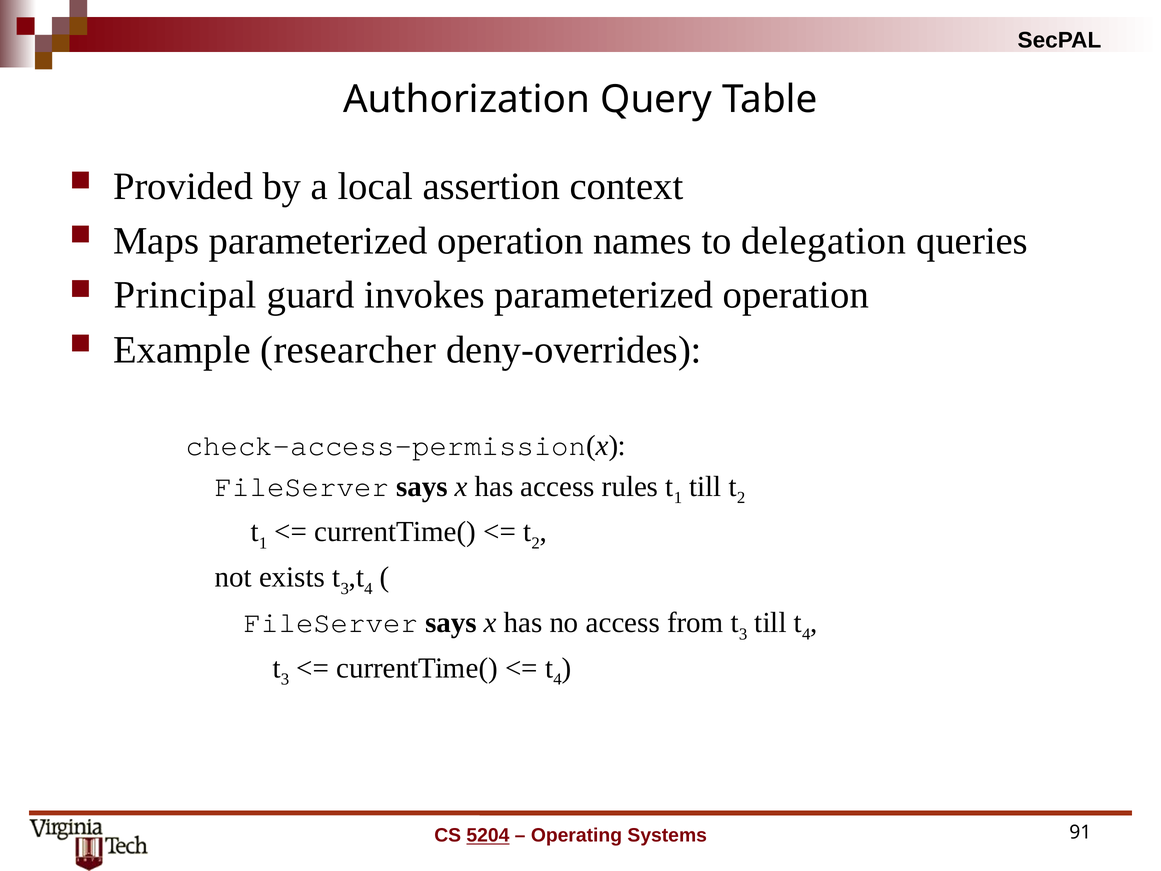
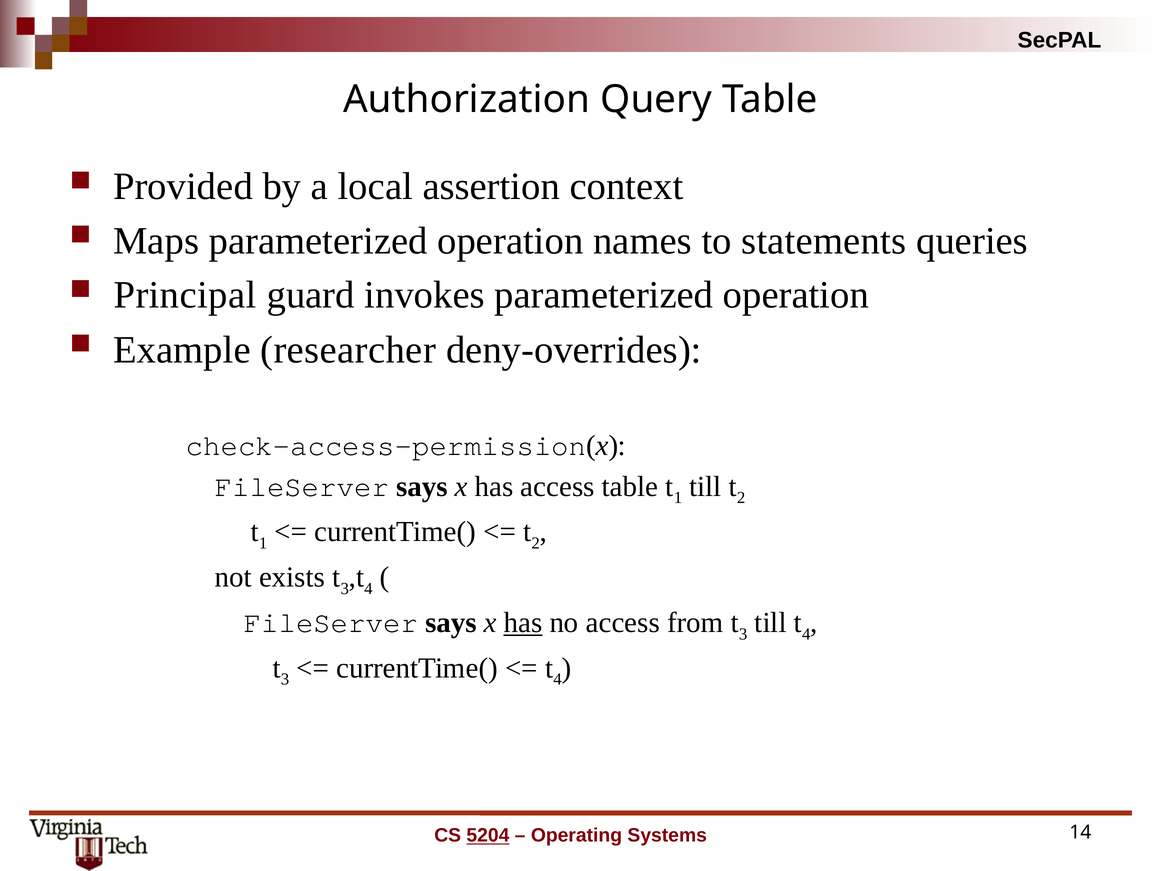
delegation: delegation -> statements
access rules: rules -> table
has at (523, 623) underline: none -> present
91: 91 -> 14
